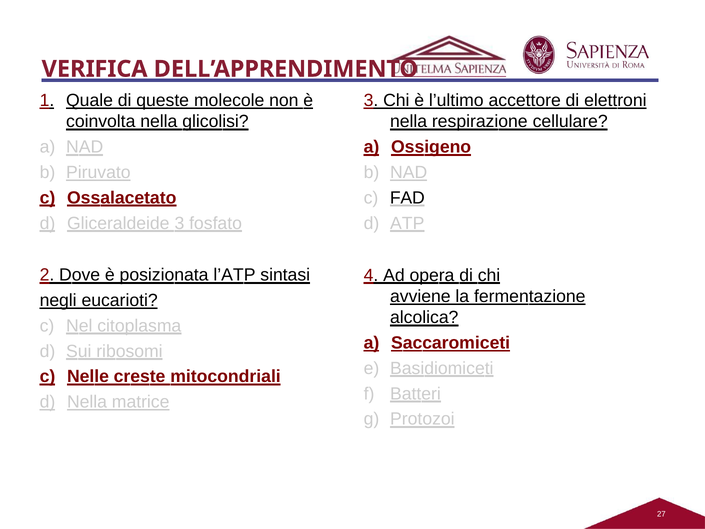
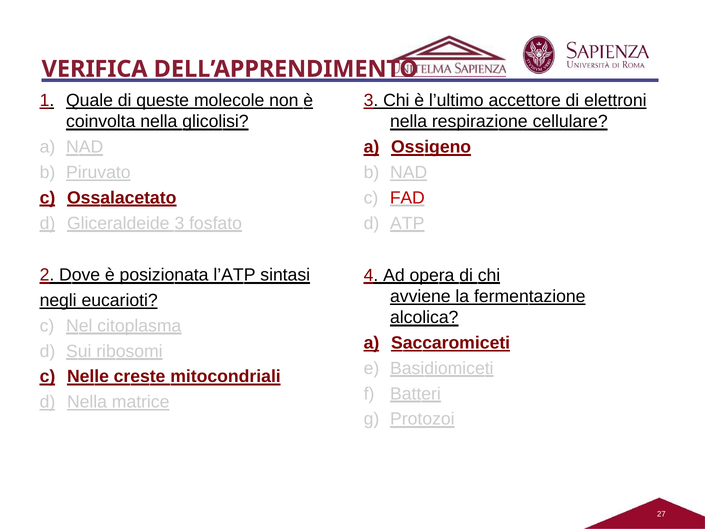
FAD colour: black -> red
